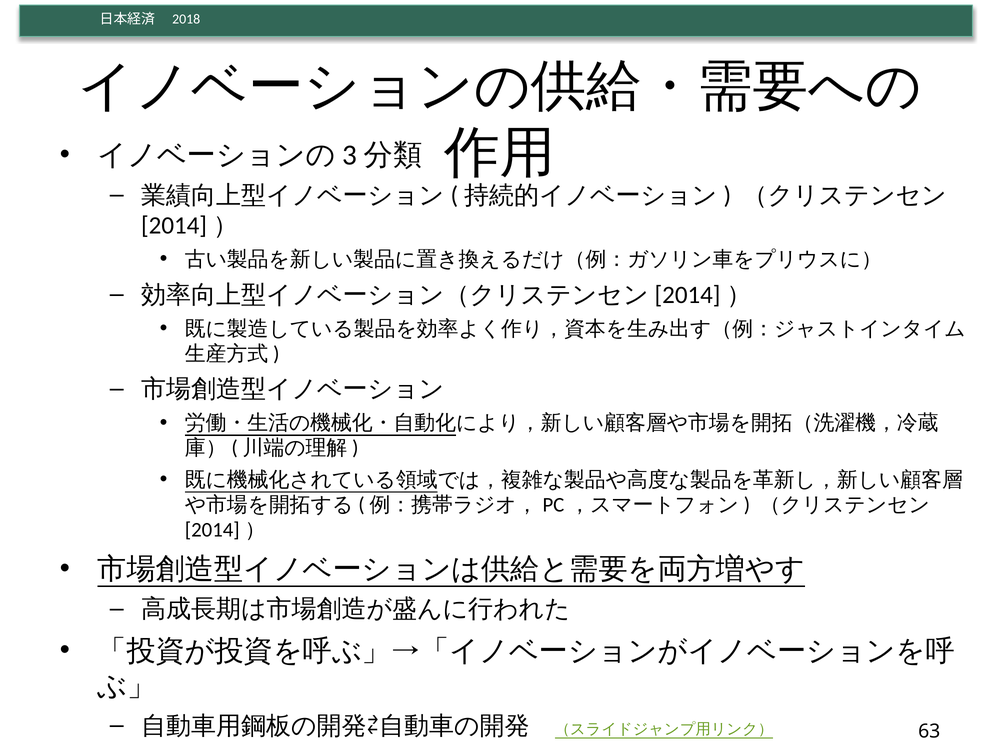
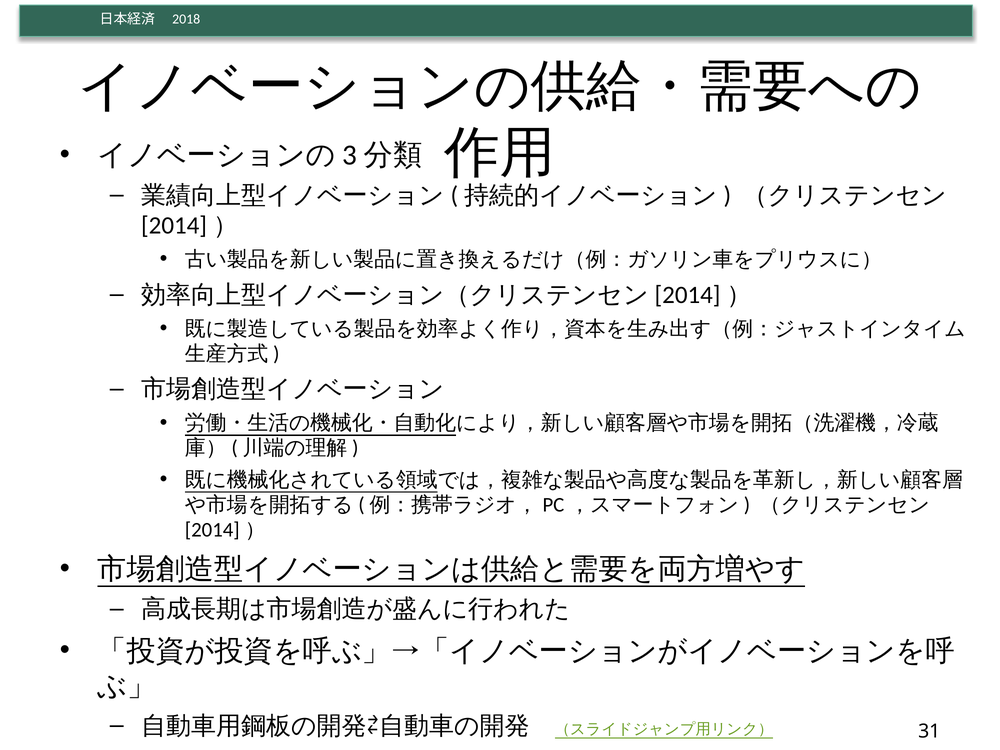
63: 63 -> 31
